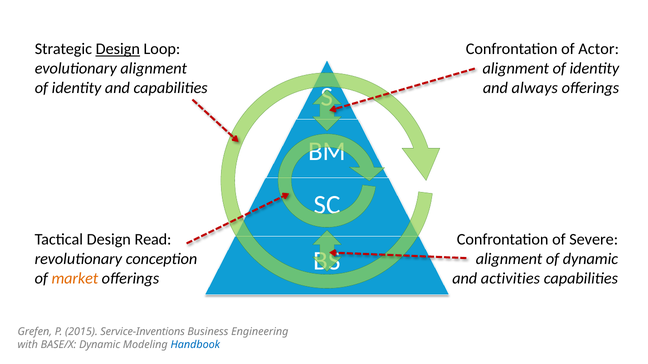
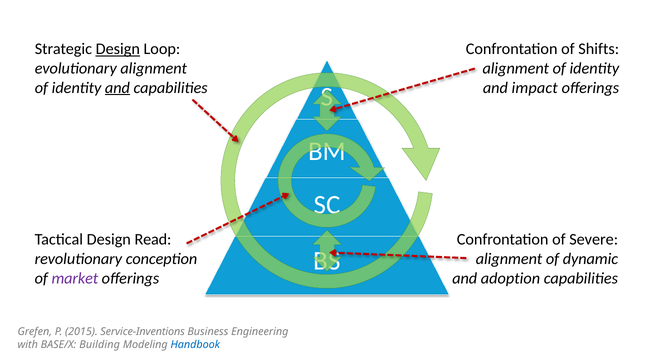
Actor: Actor -> Shifts
and at (117, 88) underline: none -> present
always: always -> impact
market colour: orange -> purple
activities: activities -> adoption
BASE/X Dynamic: Dynamic -> Building
